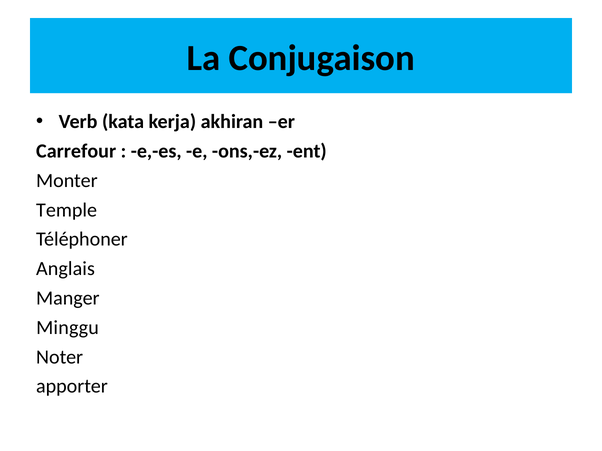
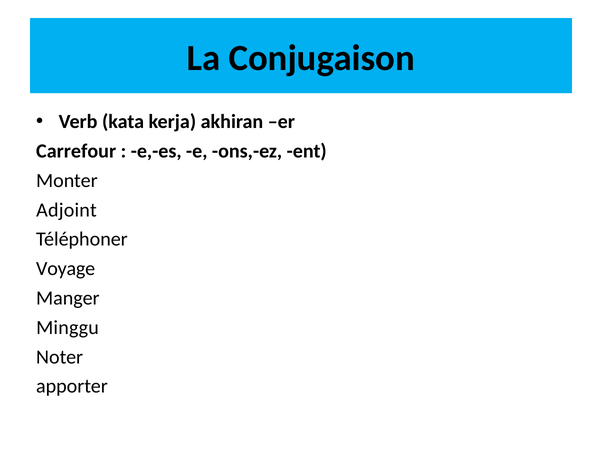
Temple: Temple -> Adjoint
Anglais: Anglais -> Voyage
